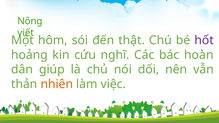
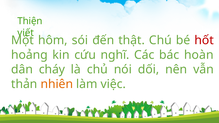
Nông: Nông -> Thiện
hốt colour: purple -> red
giúp: giúp -> cháy
